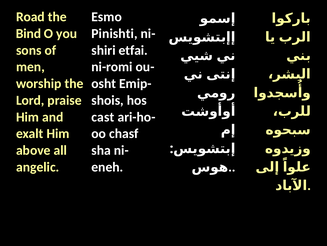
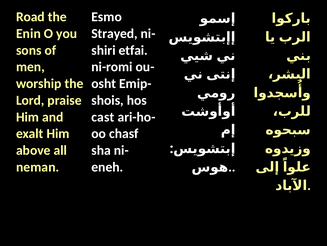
Bind: Bind -> Enin
Pinishti: Pinishti -> Strayed
angelic: angelic -> neman
